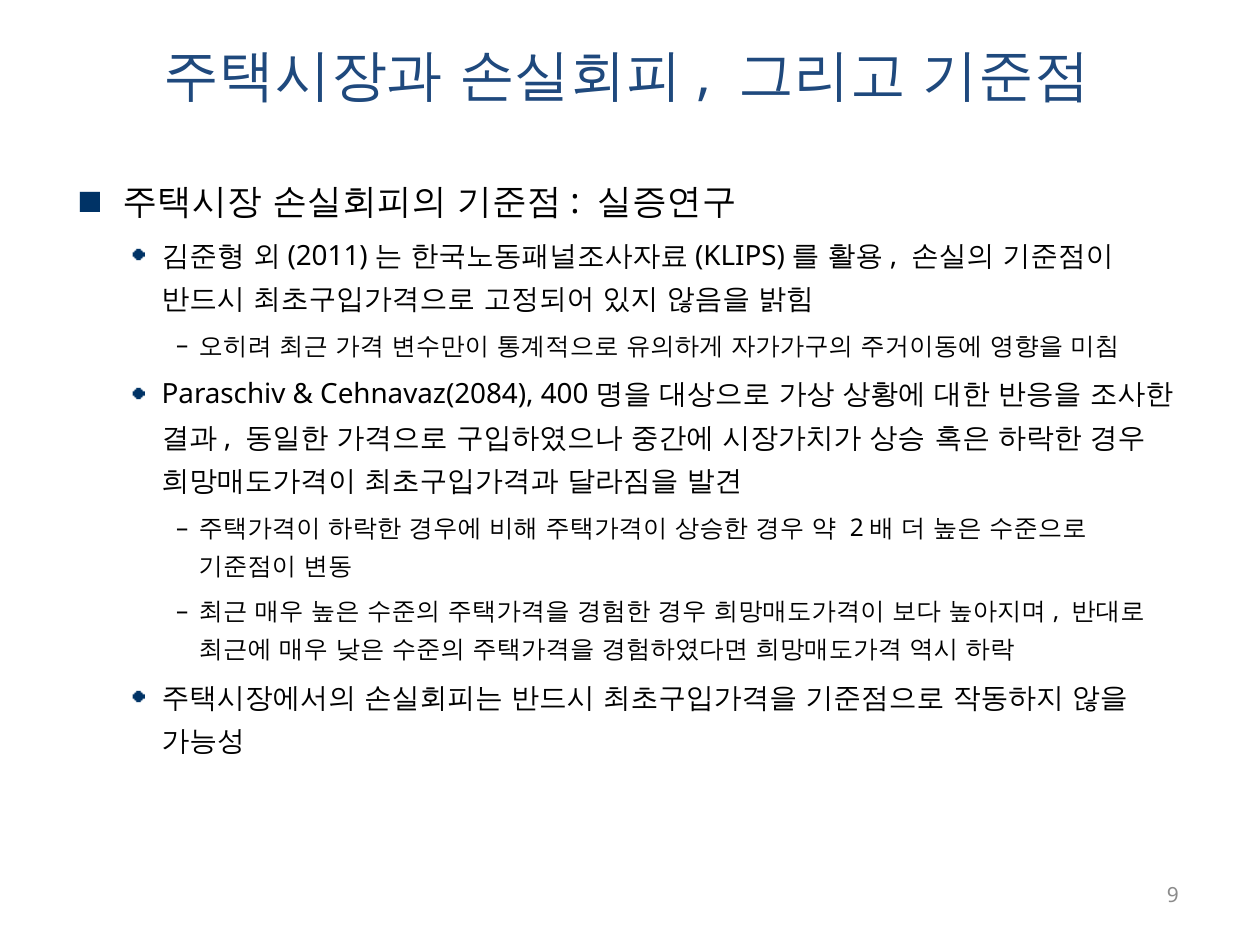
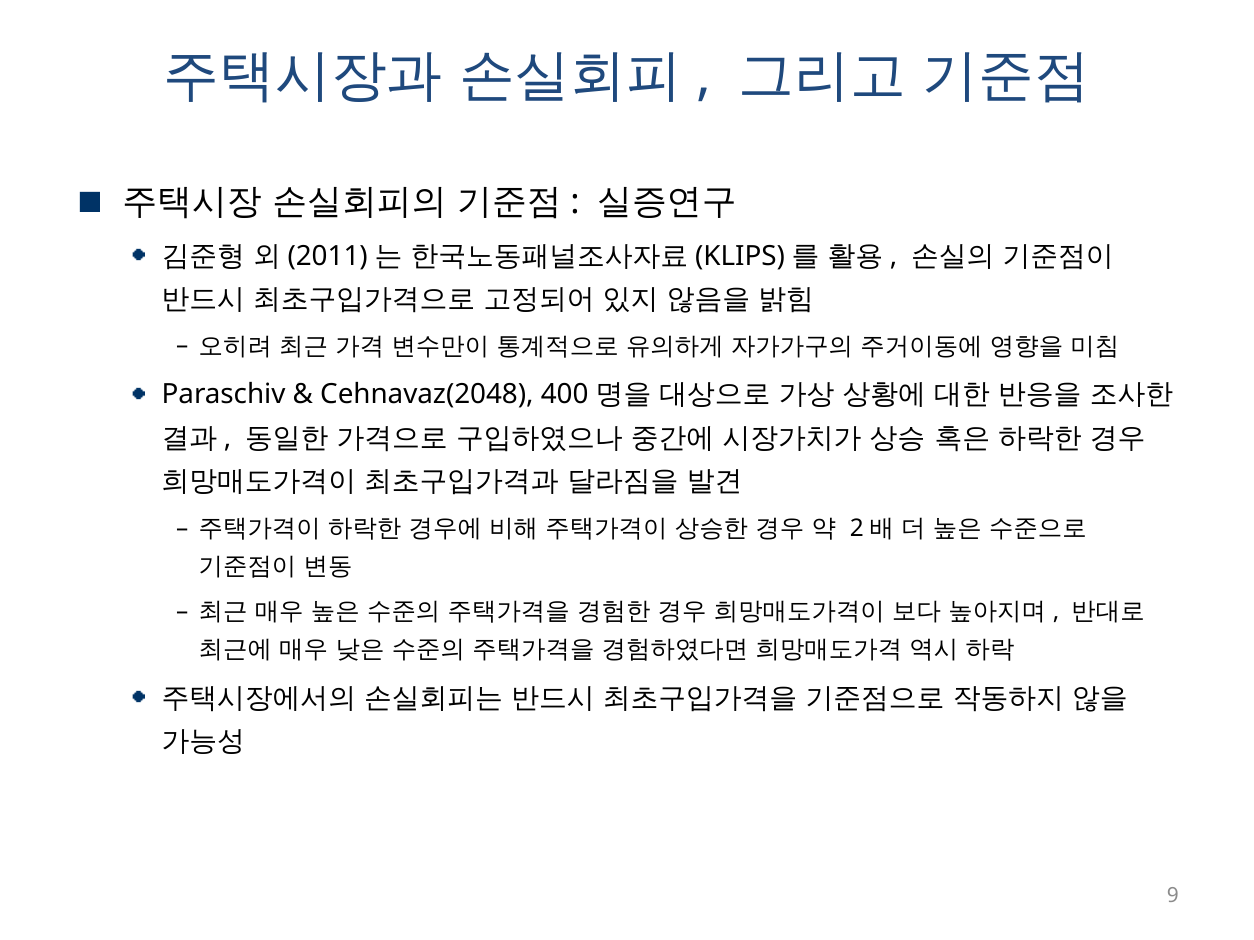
Cehnavaz(2084: Cehnavaz(2084 -> Cehnavaz(2048
